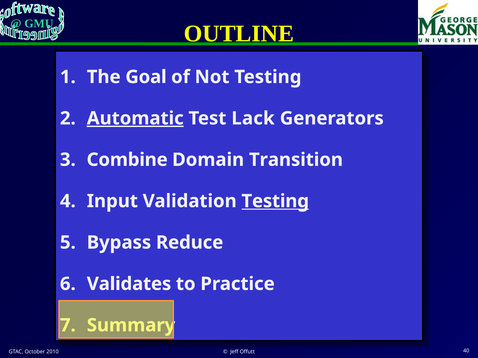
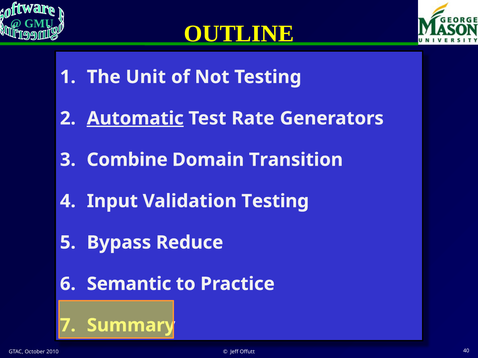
Goal: Goal -> Unit
Lack: Lack -> Rate
Testing at (275, 201) underline: present -> none
Validates: Validates -> Semantic
